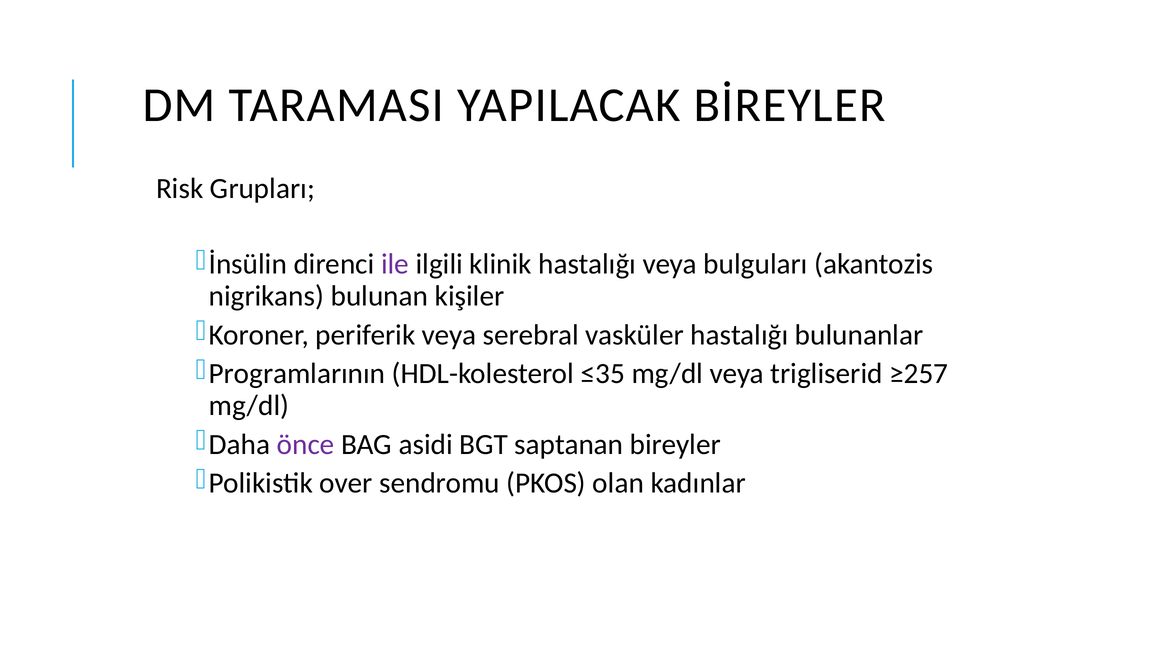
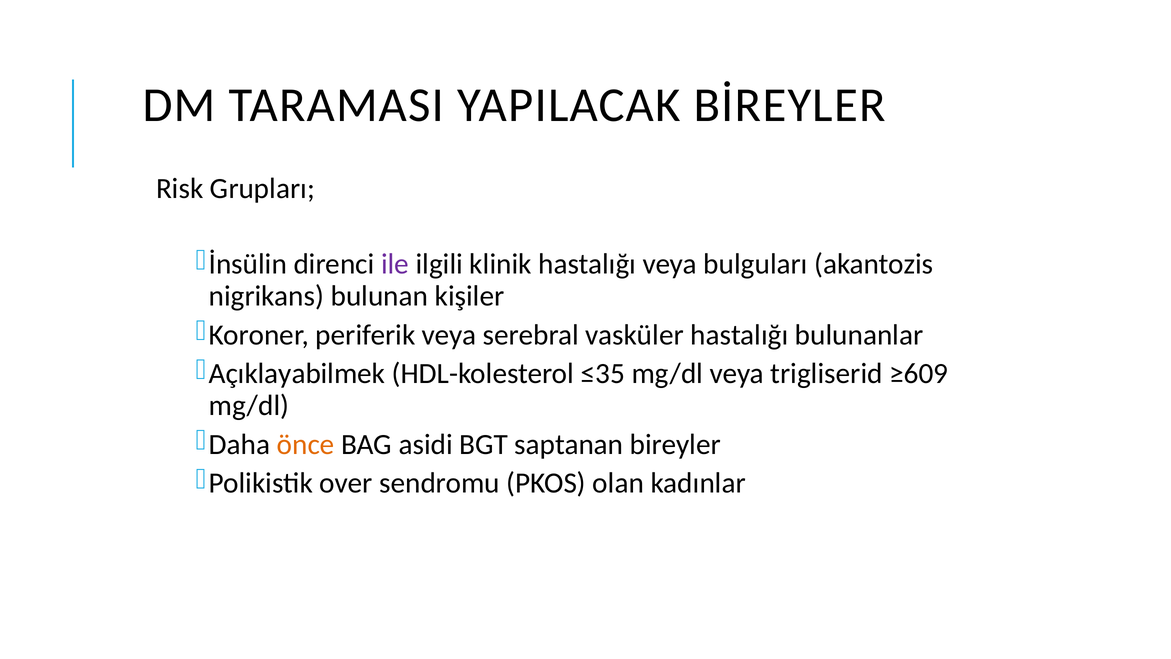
Programlarının: Programlarının -> Açıklayabilmek
≥257: ≥257 -> ≥609
önce colour: purple -> orange
